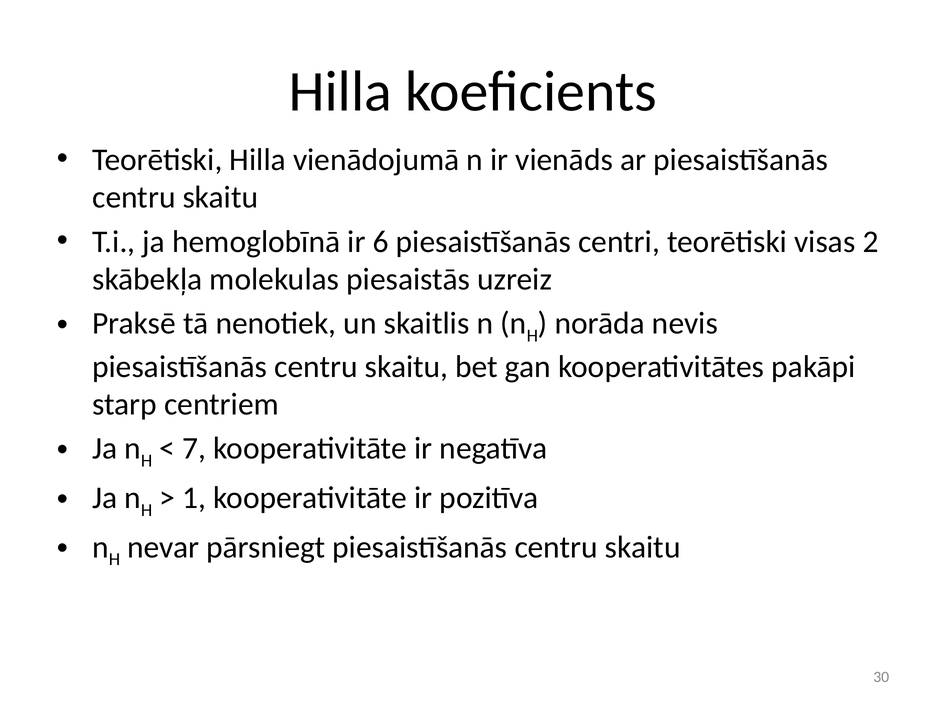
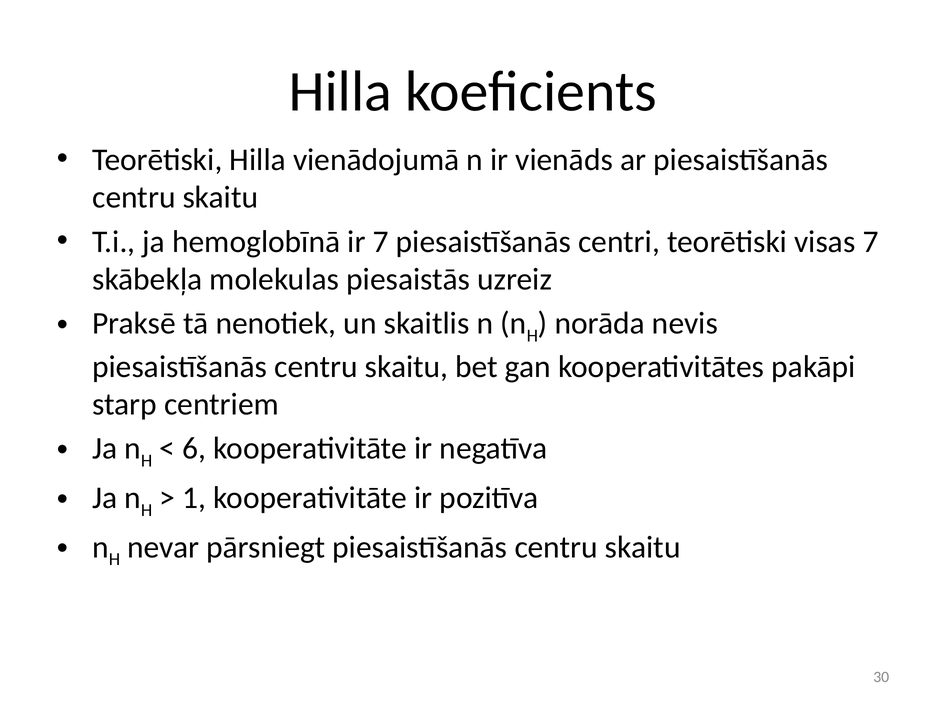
ir 6: 6 -> 7
visas 2: 2 -> 7
7: 7 -> 6
